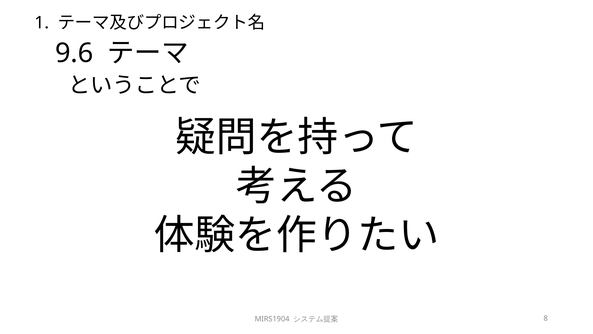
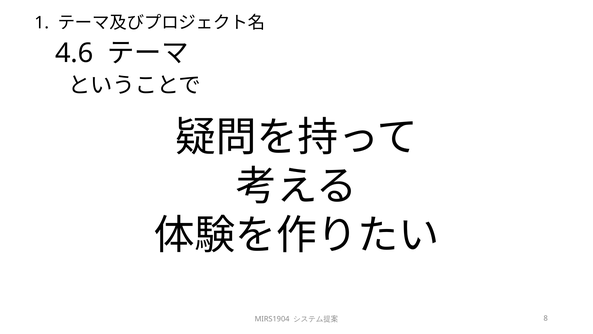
9.6: 9.6 -> 4.6
